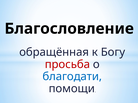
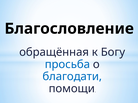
просьба colour: red -> blue
